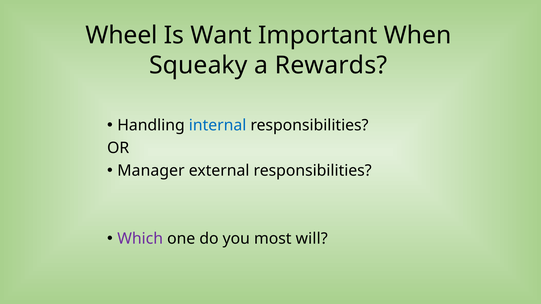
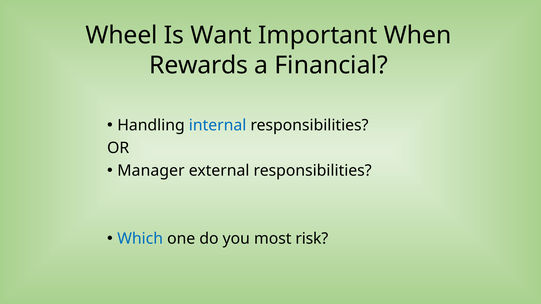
Squeaky: Squeaky -> Rewards
Rewards: Rewards -> Financial
Which colour: purple -> blue
will: will -> risk
